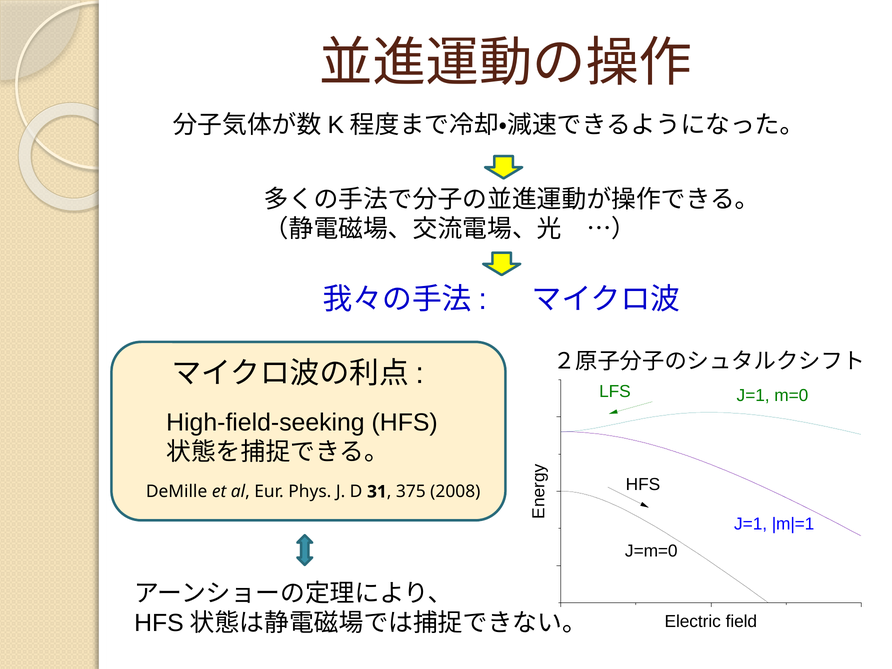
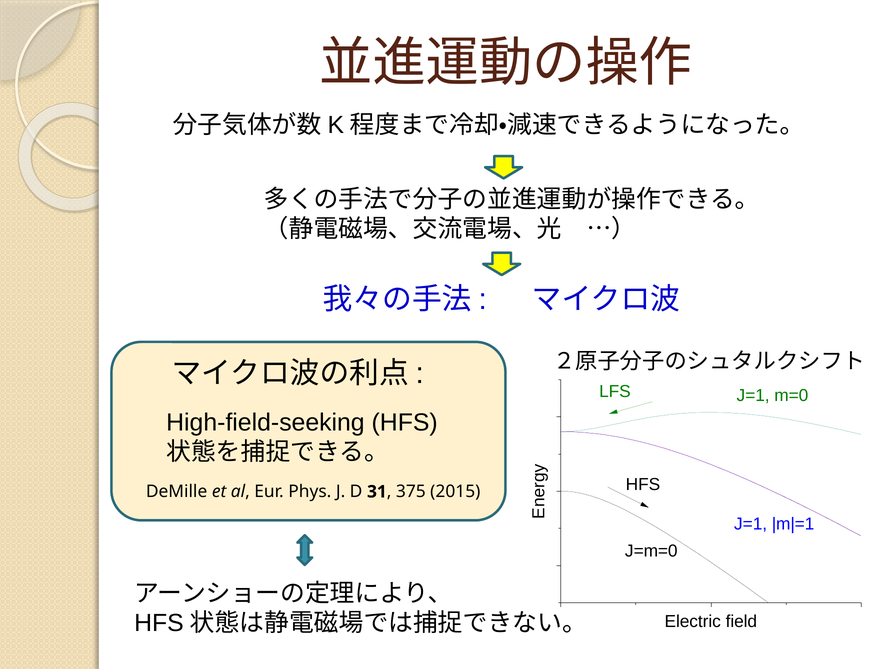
2008: 2008 -> 2015
